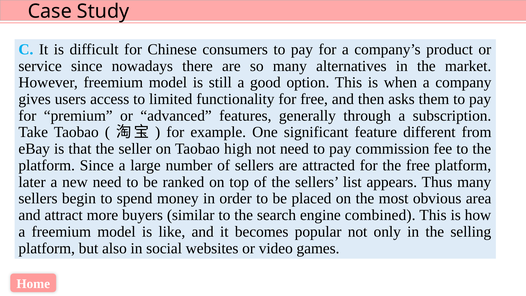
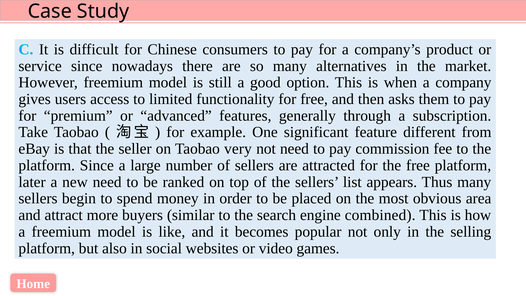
high: high -> very
